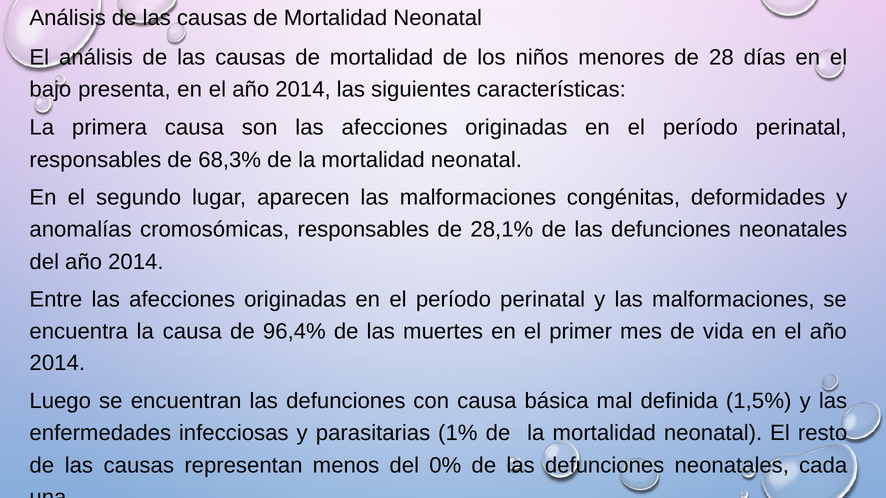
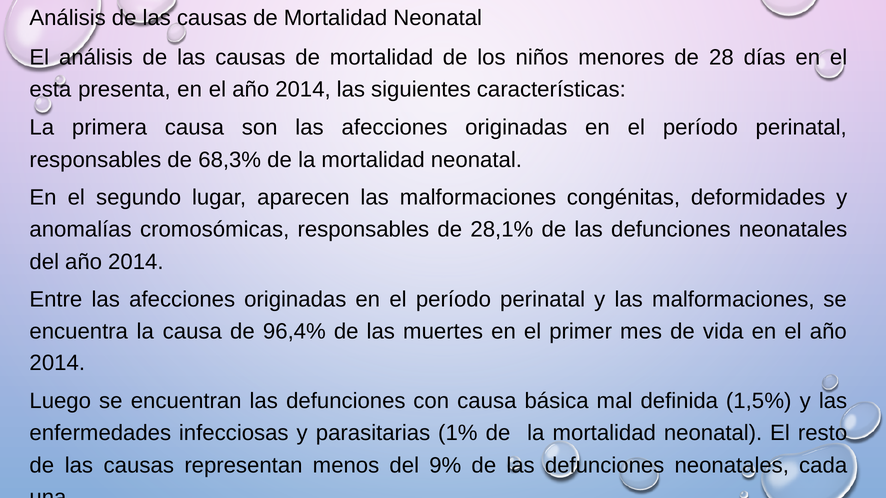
bajo: bajo -> esta
0%: 0% -> 9%
